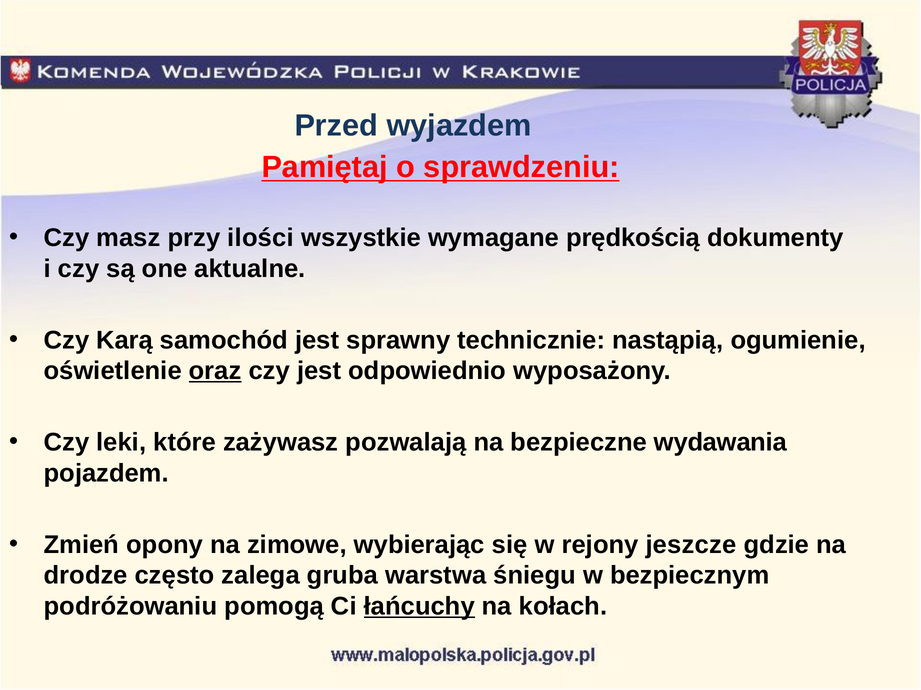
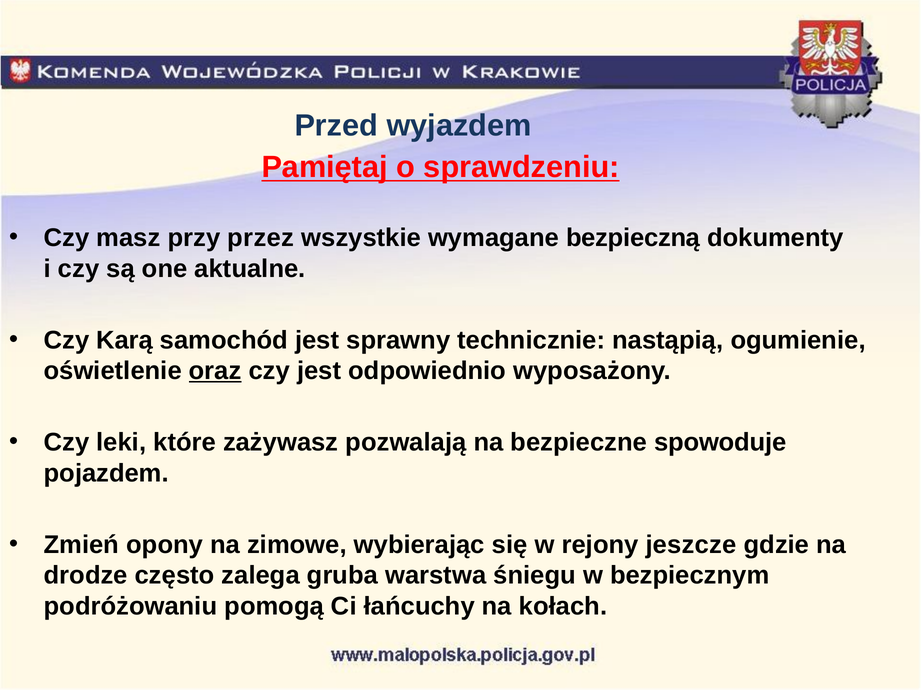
ilości: ilości -> przez
prędkością: prędkością -> bezpieczną
wydawania: wydawania -> spowoduje
łańcuchy underline: present -> none
